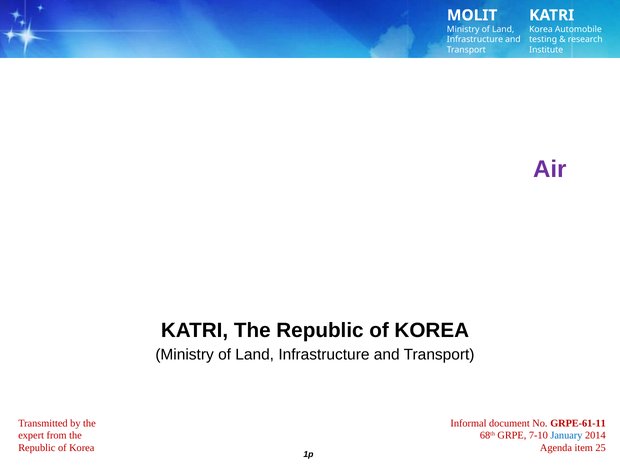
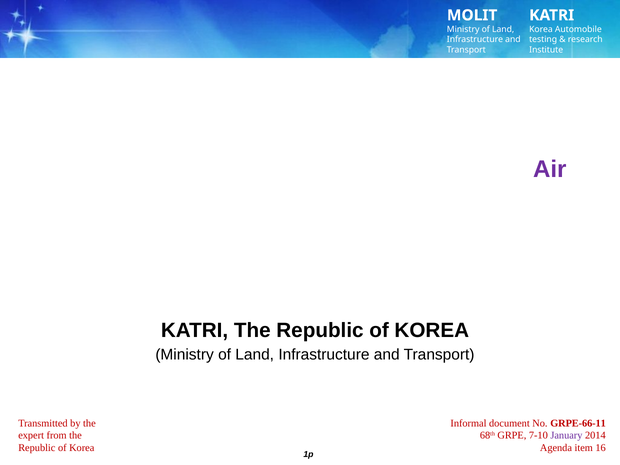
GRPE-61-11: GRPE-61-11 -> GRPE-66-11
January colour: blue -> purple
25: 25 -> 16
